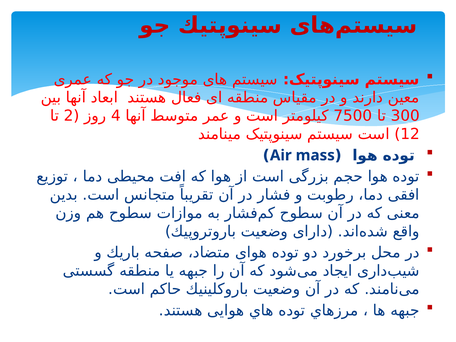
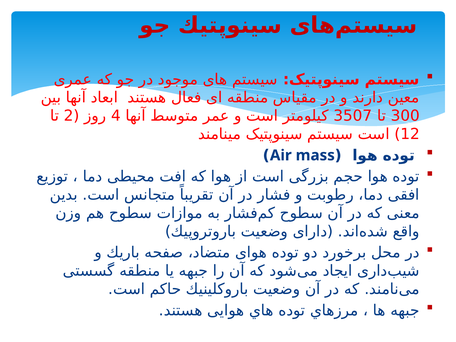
7500: 7500 -> 3507
